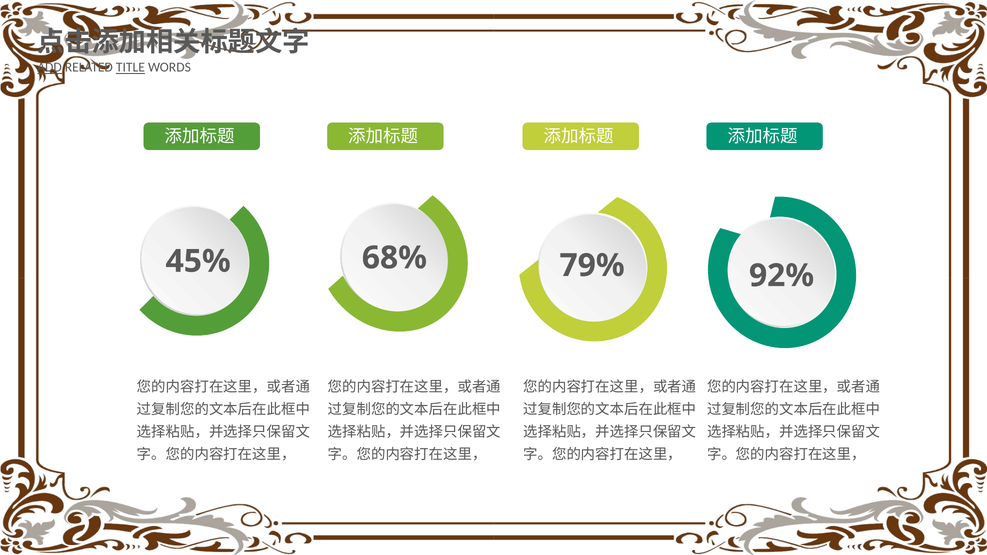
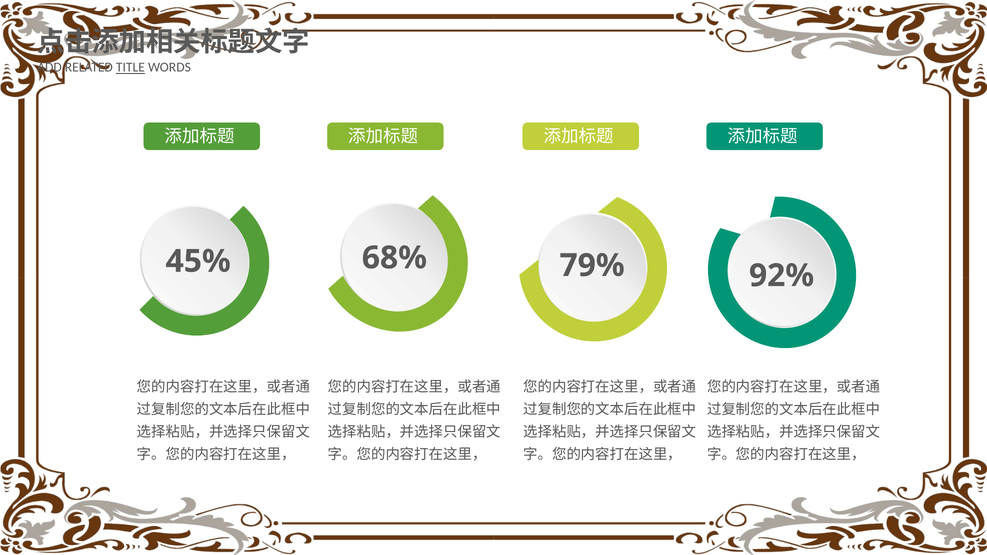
ADD underline: present -> none
